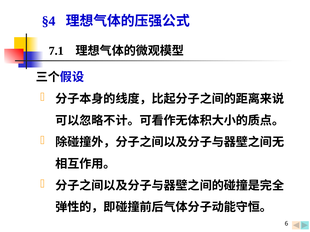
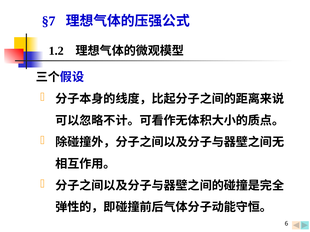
§4: §4 -> §7
7.1: 7.1 -> 1.2
